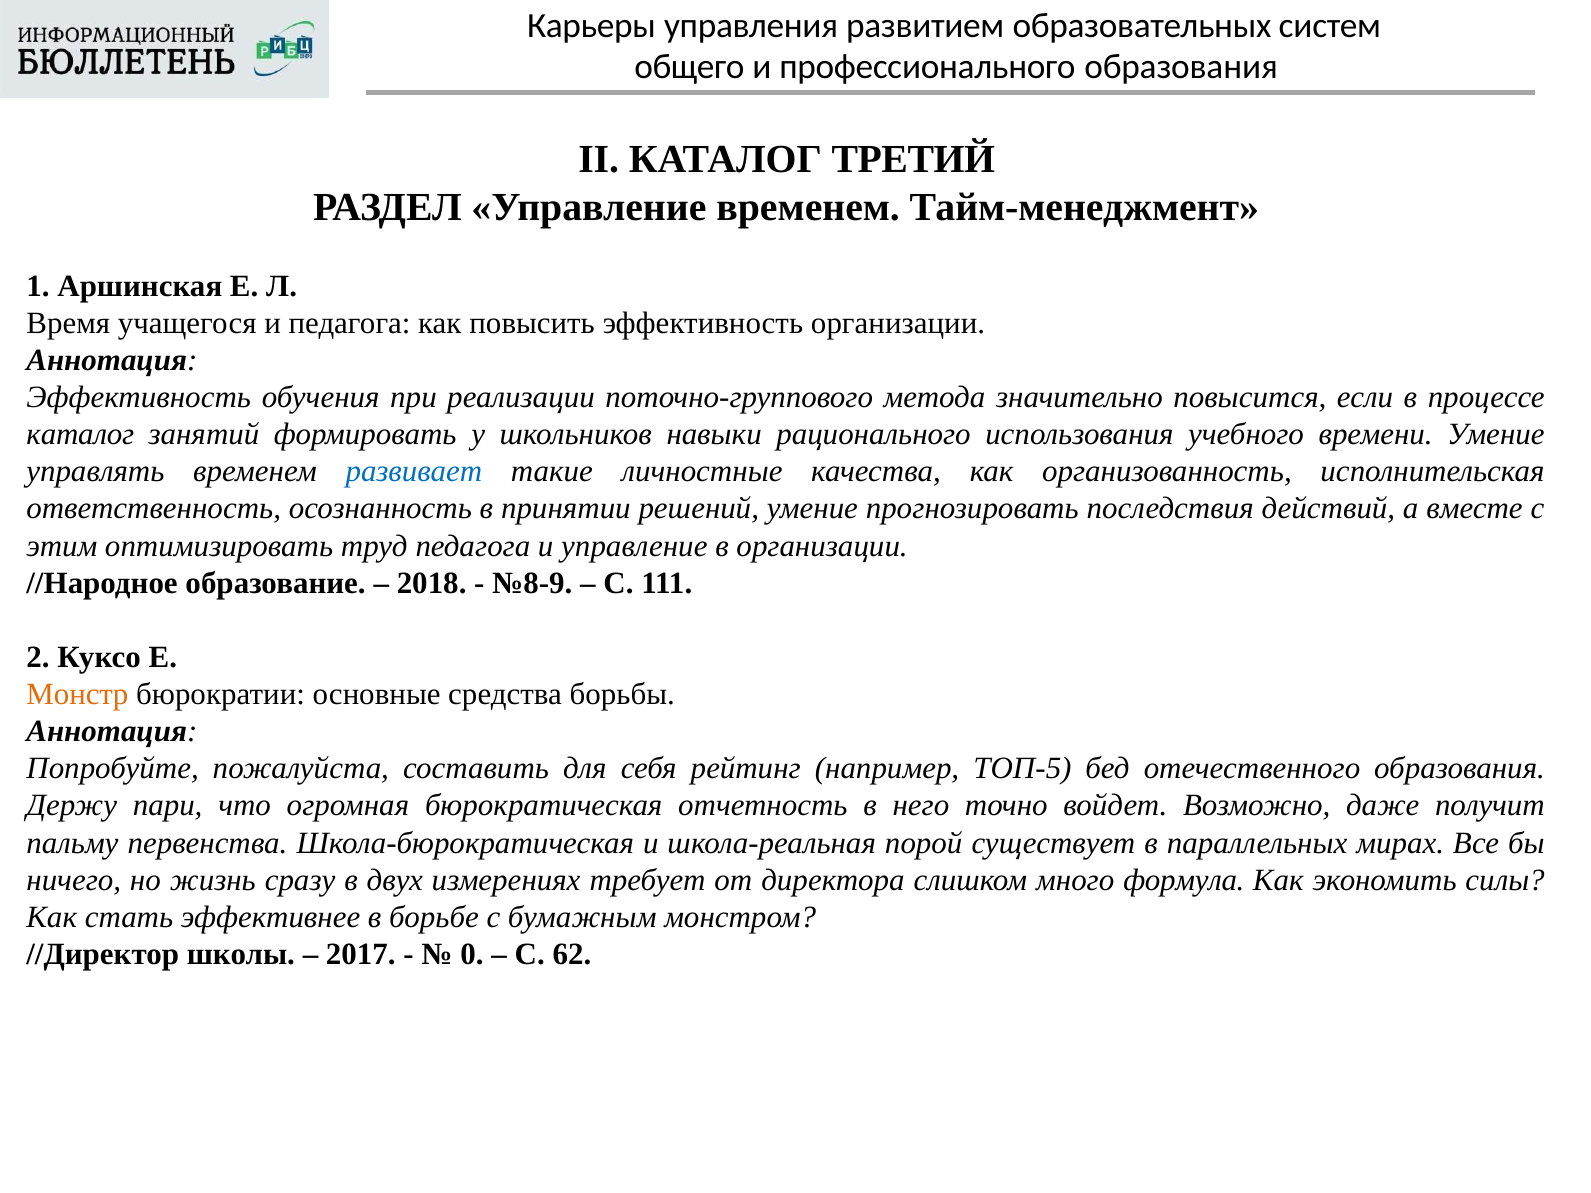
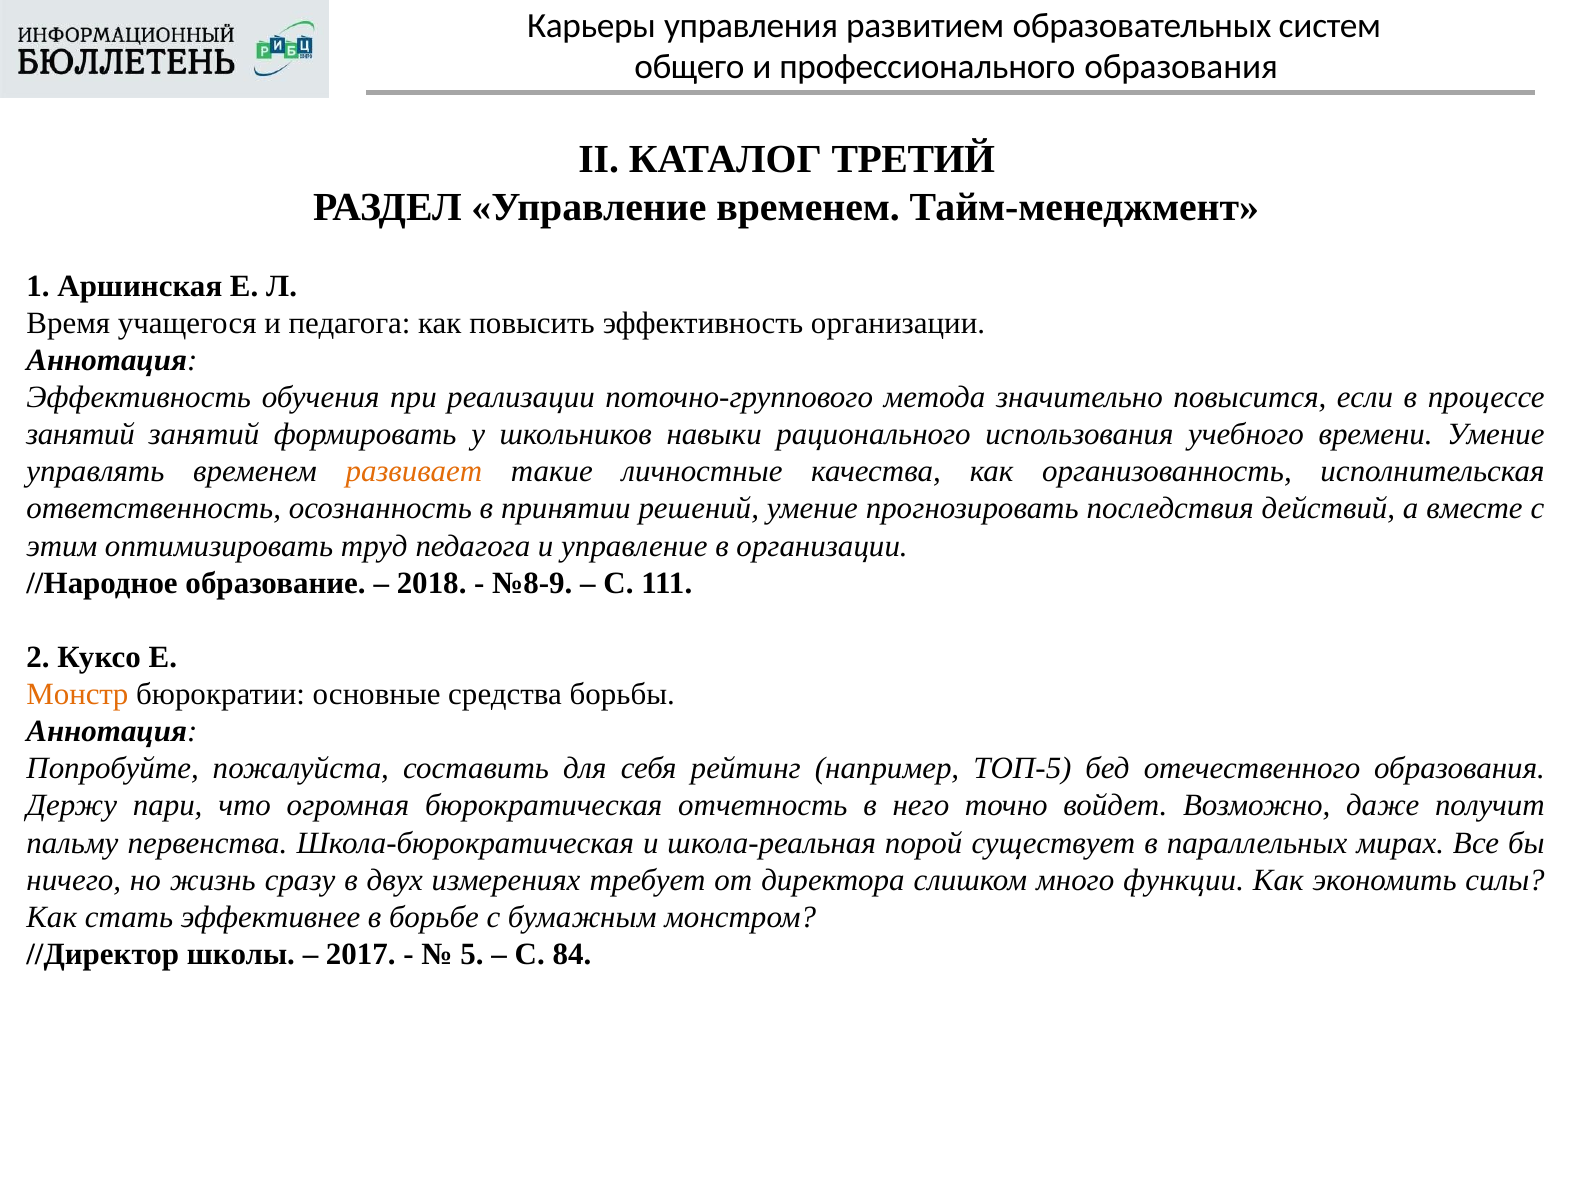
каталог at (80, 435): каталог -> занятий
развивает colour: blue -> orange
формула: формула -> функции
0: 0 -> 5
62: 62 -> 84
